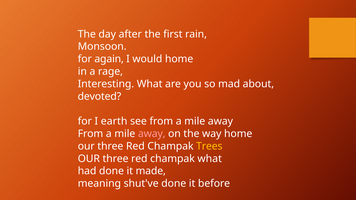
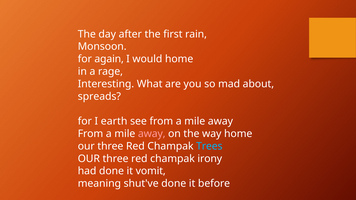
devoted: devoted -> spreads
Trees colour: yellow -> light blue
champak what: what -> irony
made: made -> vomit
